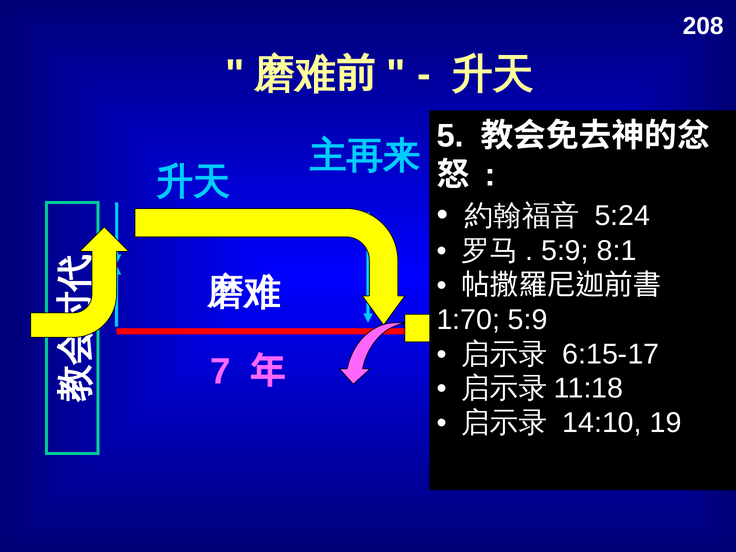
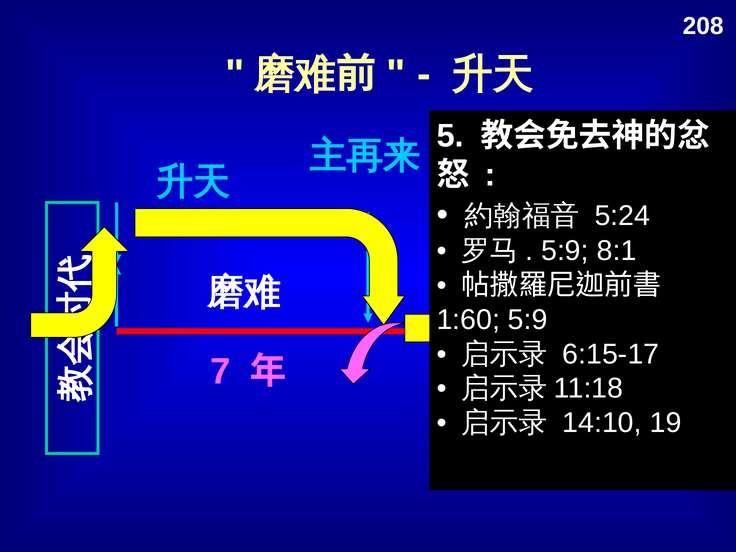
1:70: 1:70 -> 1:60
